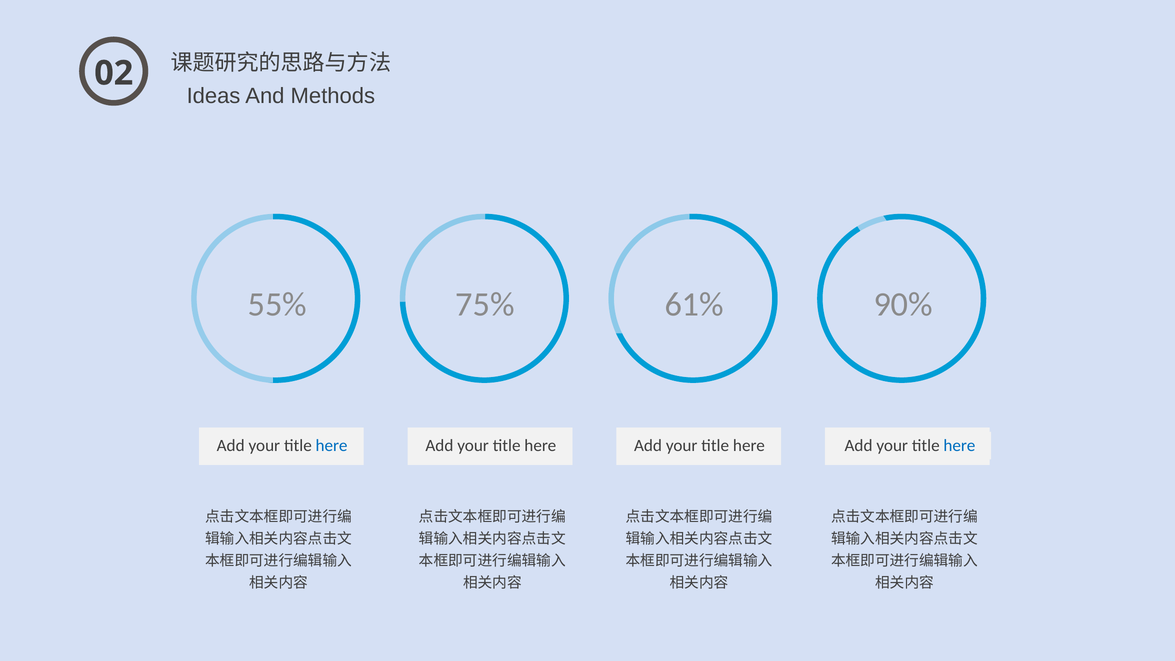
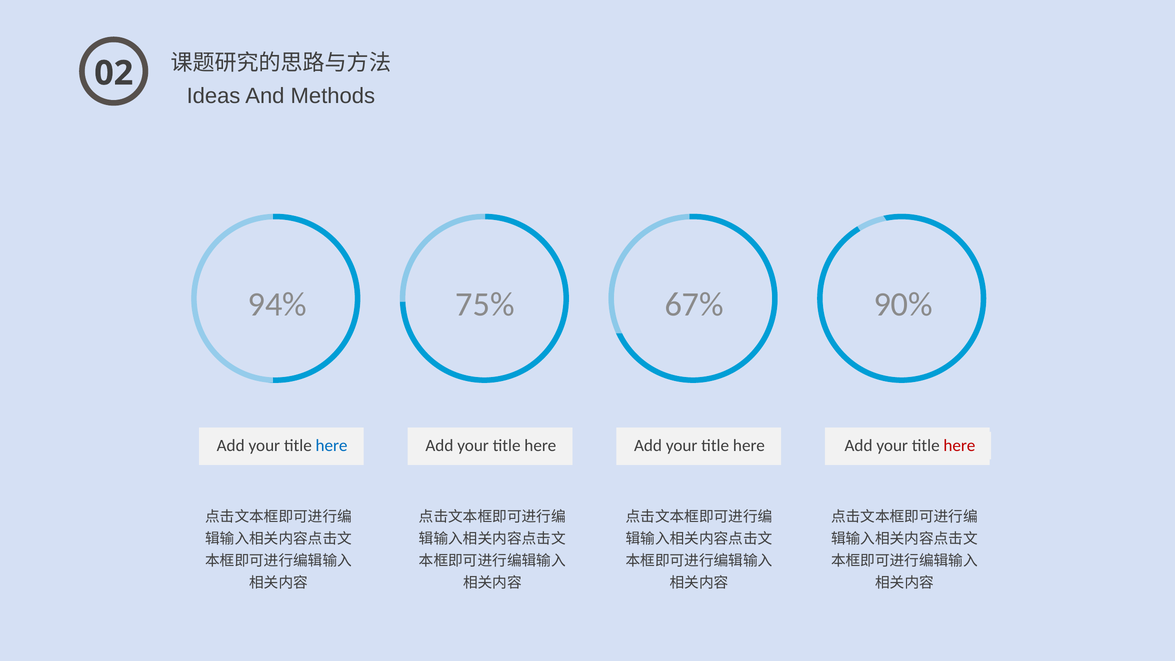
55%: 55% -> 94%
61%: 61% -> 67%
here at (959, 445) colour: blue -> red
